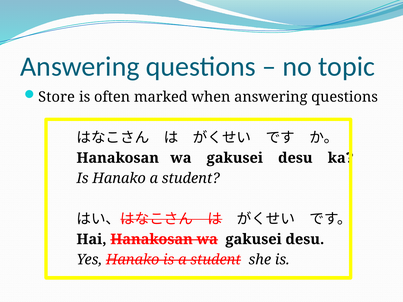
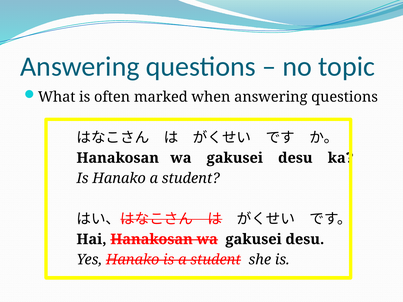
Store: Store -> What
